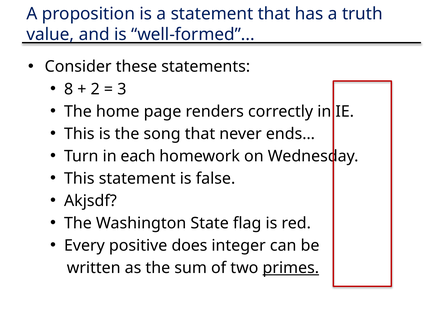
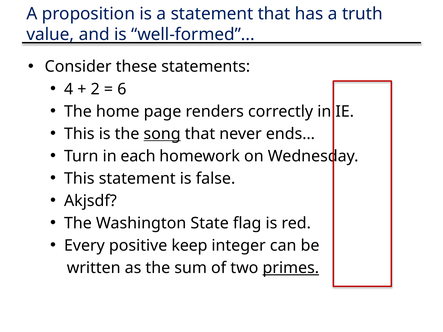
8: 8 -> 4
3: 3 -> 6
song underline: none -> present
does: does -> keep
